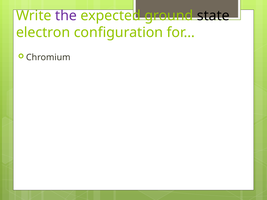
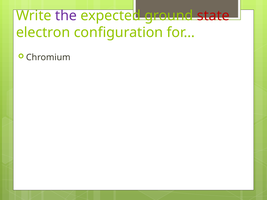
state colour: black -> red
